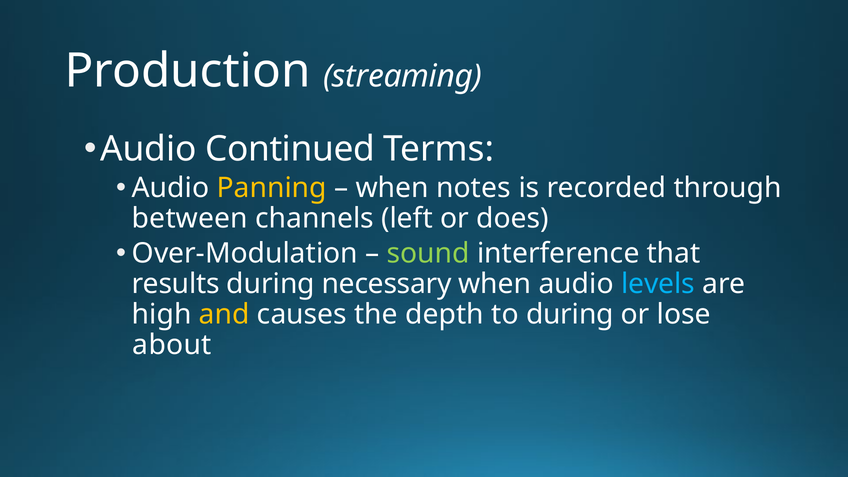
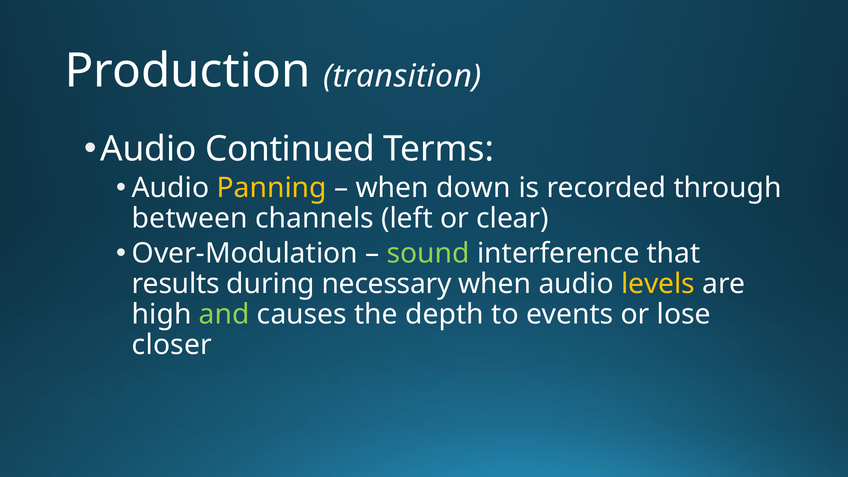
streaming: streaming -> transition
notes: notes -> down
does: does -> clear
levels colour: light blue -> yellow
and colour: yellow -> light green
to during: during -> events
about: about -> closer
